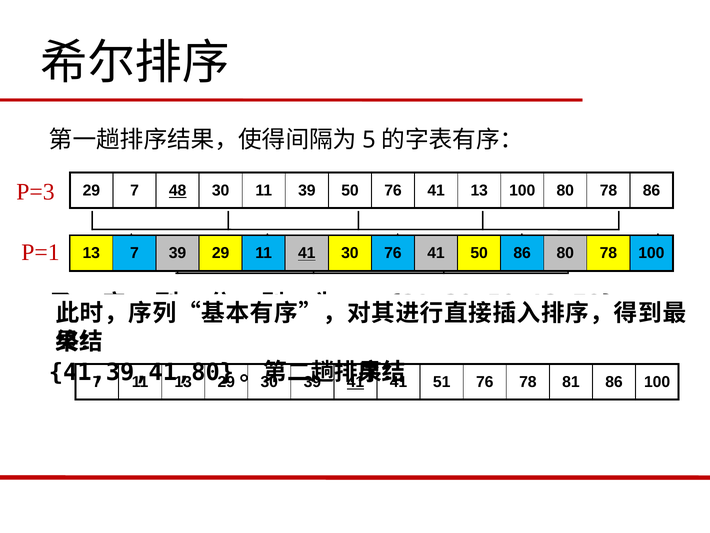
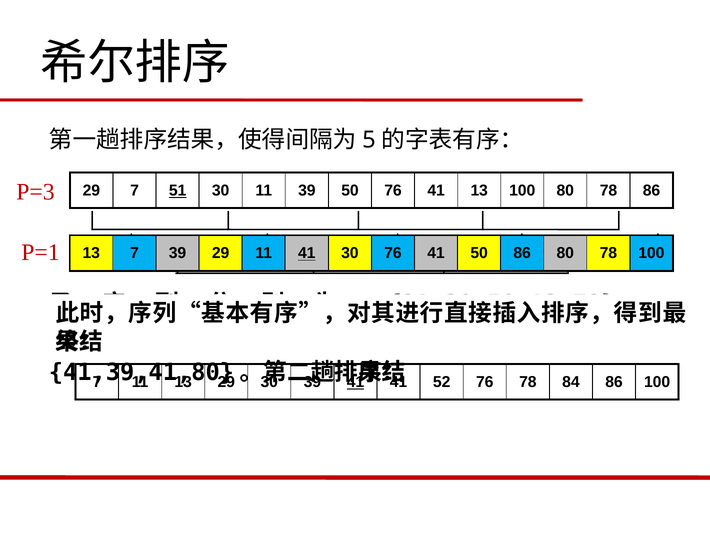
48: 48 -> 51
51: 51 -> 52
81: 81 -> 84
